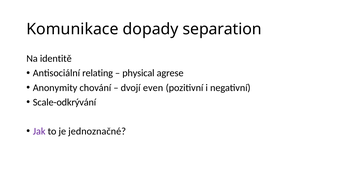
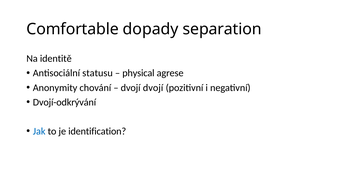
Komunikace: Komunikace -> Comfortable
relating: relating -> statusu
dvojí even: even -> dvojí
Scale-odkrývání: Scale-odkrývání -> Dvojí-odkrývání
Jak colour: purple -> blue
jednoznačné: jednoznačné -> identification
